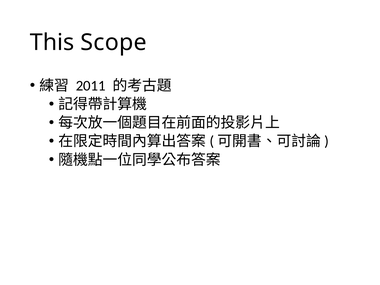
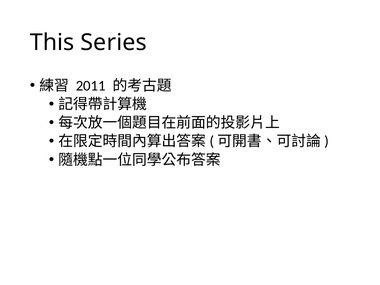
Scope: Scope -> Series
